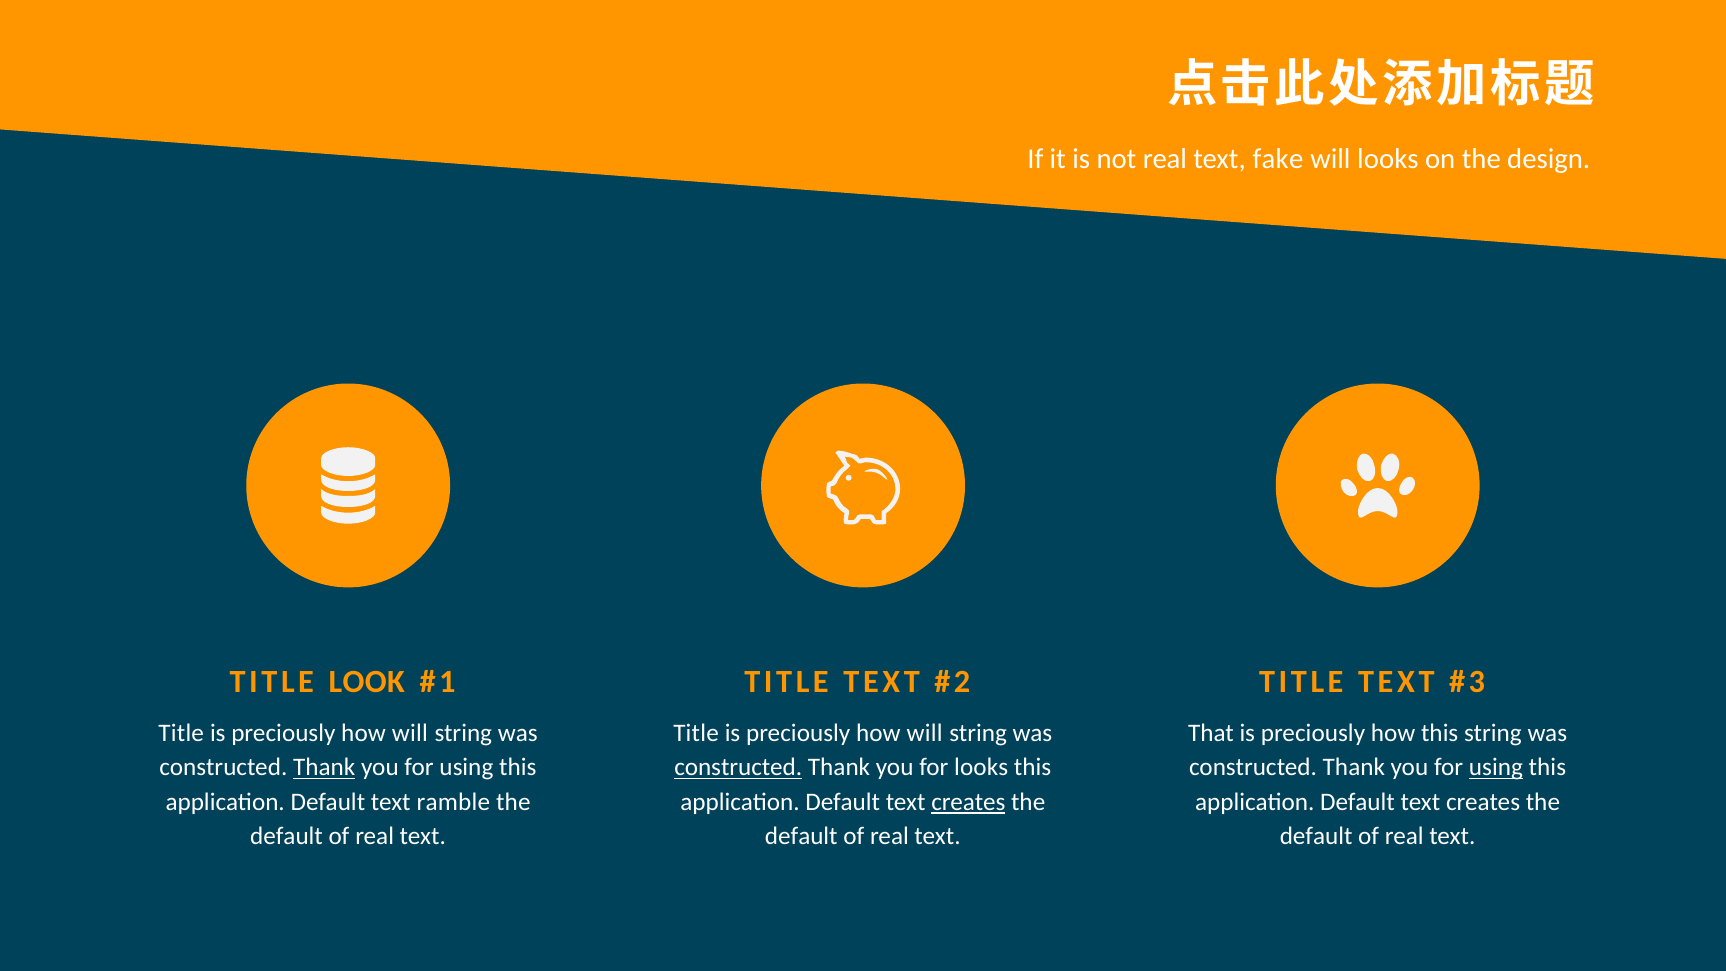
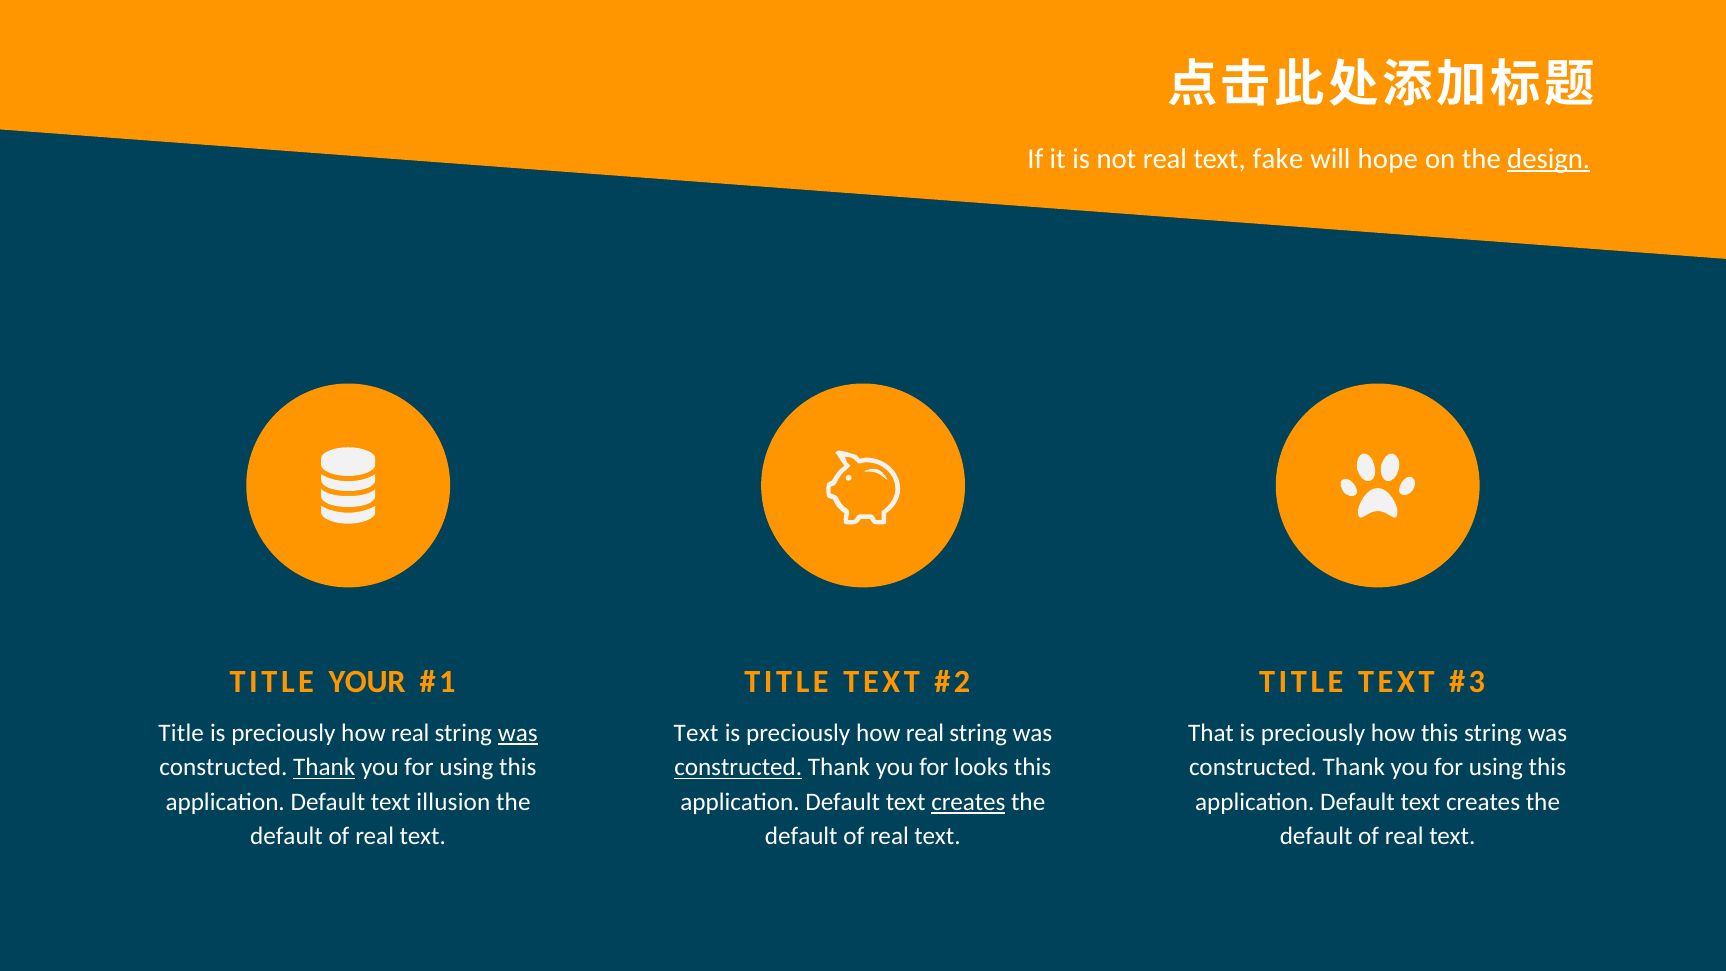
will looks: looks -> hope
design underline: none -> present
LOOK: LOOK -> YOUR
will at (410, 733): will -> real
was at (518, 733) underline: none -> present
Title at (696, 733): Title -> Text
will at (925, 733): will -> real
using at (1496, 768) underline: present -> none
ramble: ramble -> illusion
